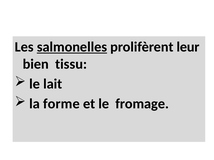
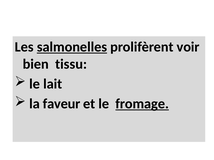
leur: leur -> voir
forme: forme -> faveur
fromage underline: none -> present
